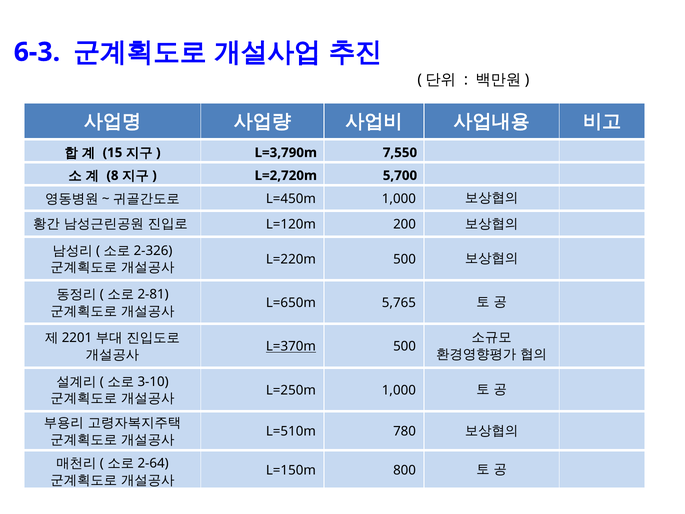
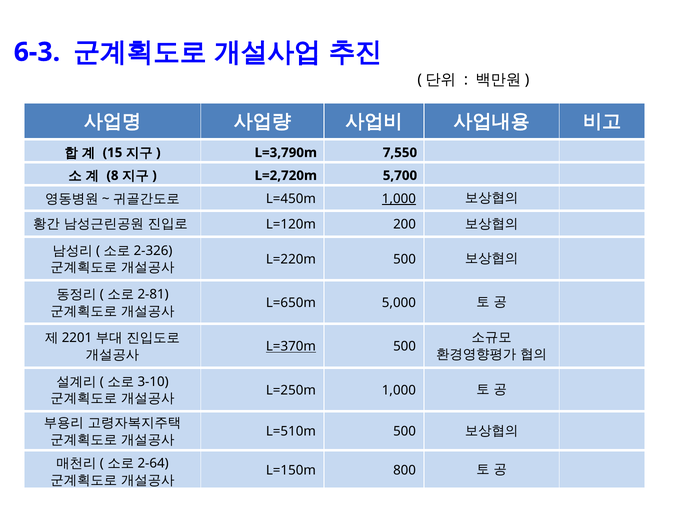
1,000 at (399, 199) underline: none -> present
5,765: 5,765 -> 5,000
L=510m 780: 780 -> 500
